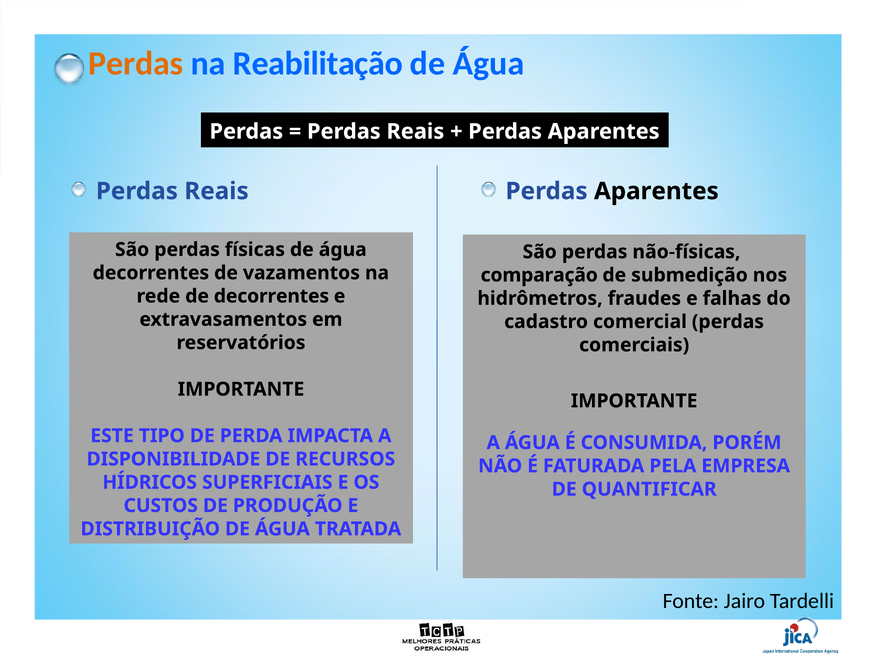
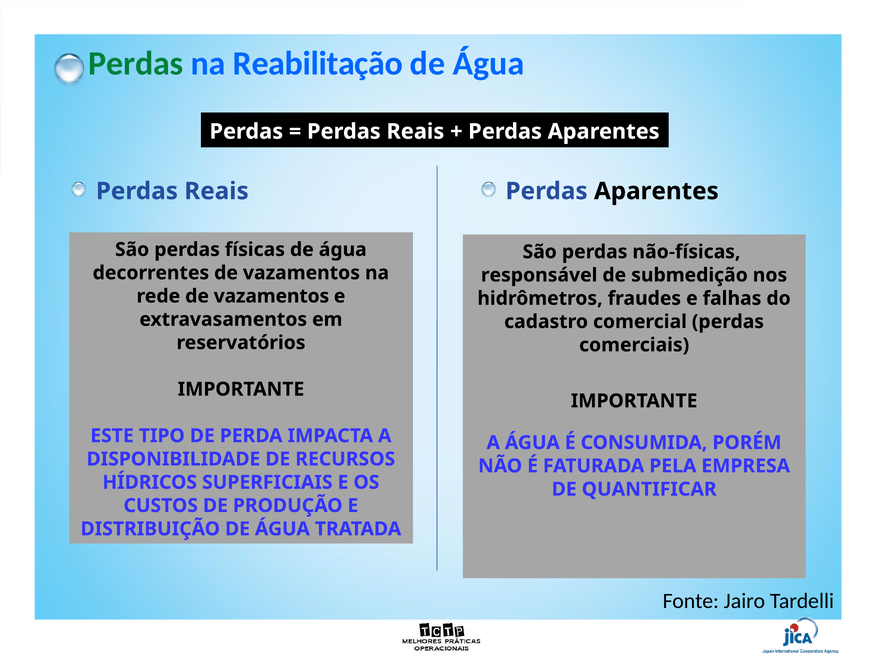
Perdas at (136, 64) colour: orange -> green
comparação: comparação -> responsável
rede de decorrentes: decorrentes -> vazamentos
